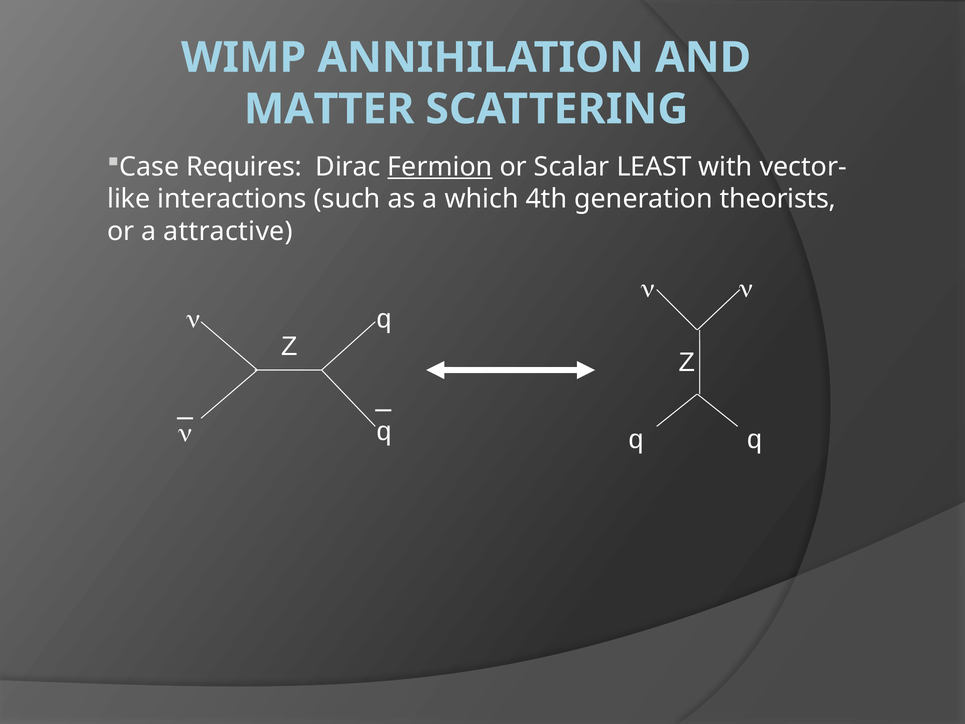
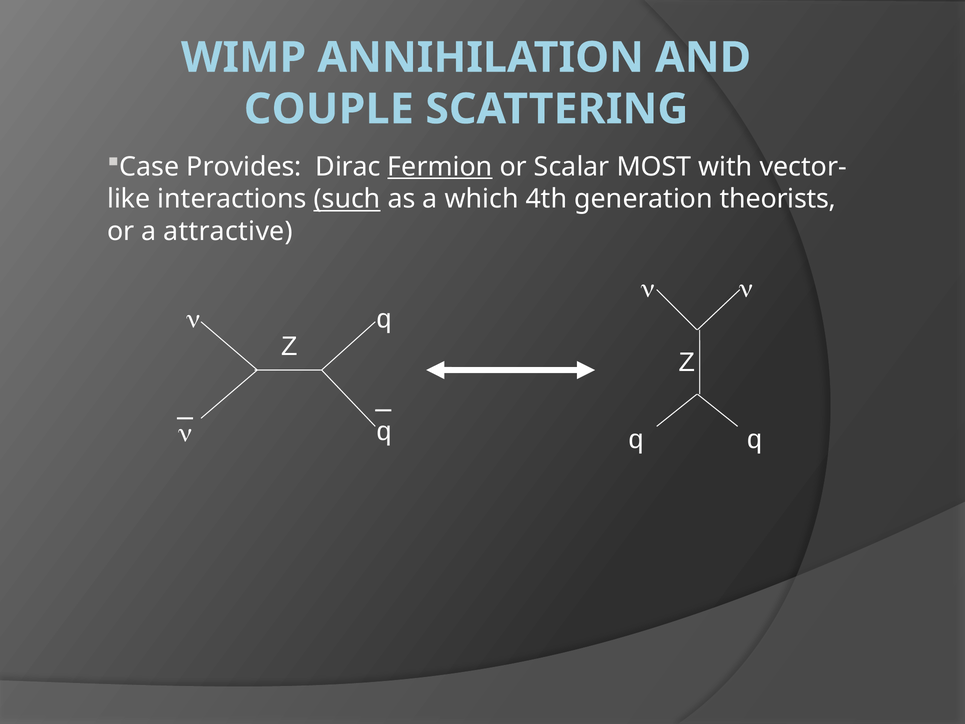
MATTER: MATTER -> COUPLE
Requires: Requires -> Provides
LEAST: LEAST -> MOST
such underline: none -> present
